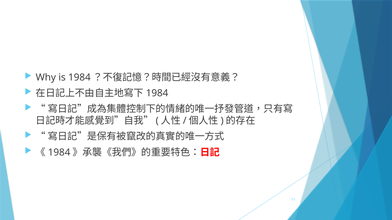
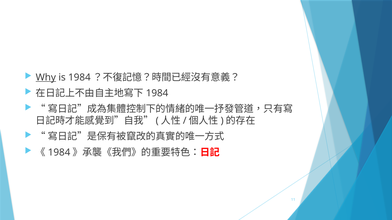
Why underline: none -> present
